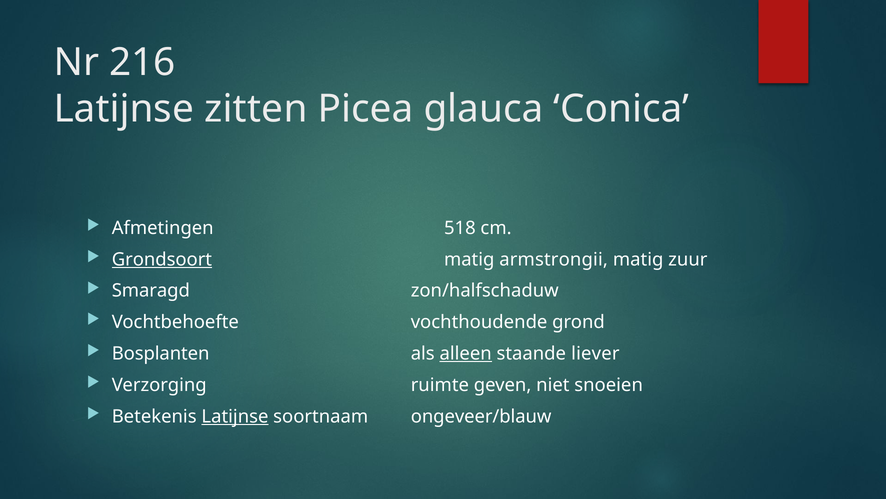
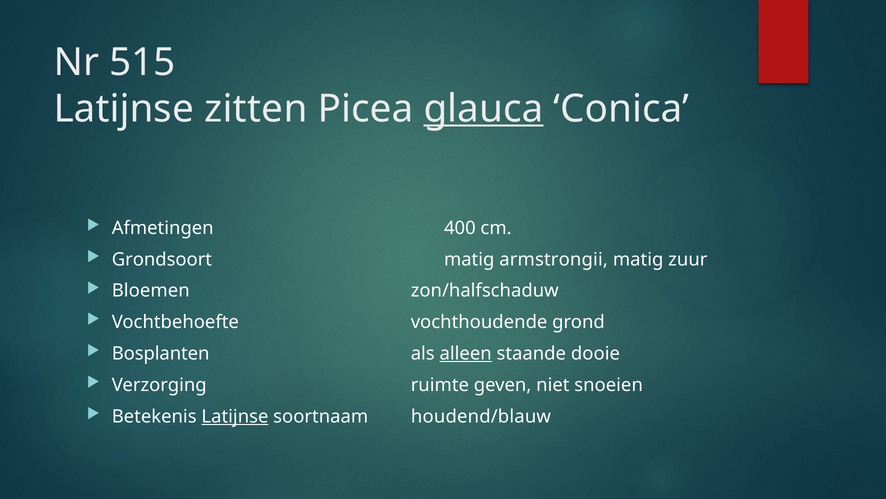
216: 216 -> 515
glauca underline: none -> present
518: 518 -> 400
Grondsoort underline: present -> none
Smaragd: Smaragd -> Bloemen
liever: liever -> dooie
ongeveer/blauw: ongeveer/blauw -> houdend/blauw
